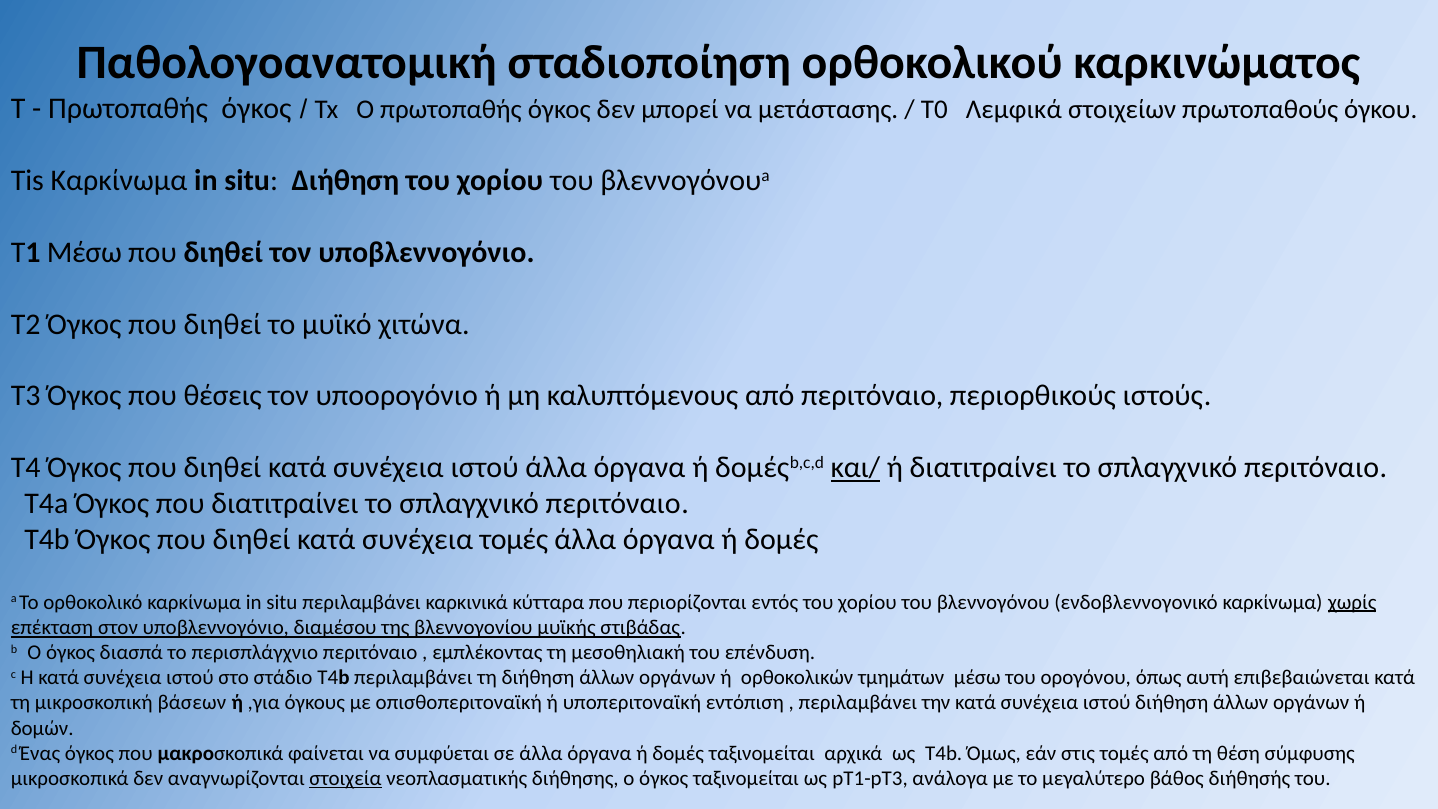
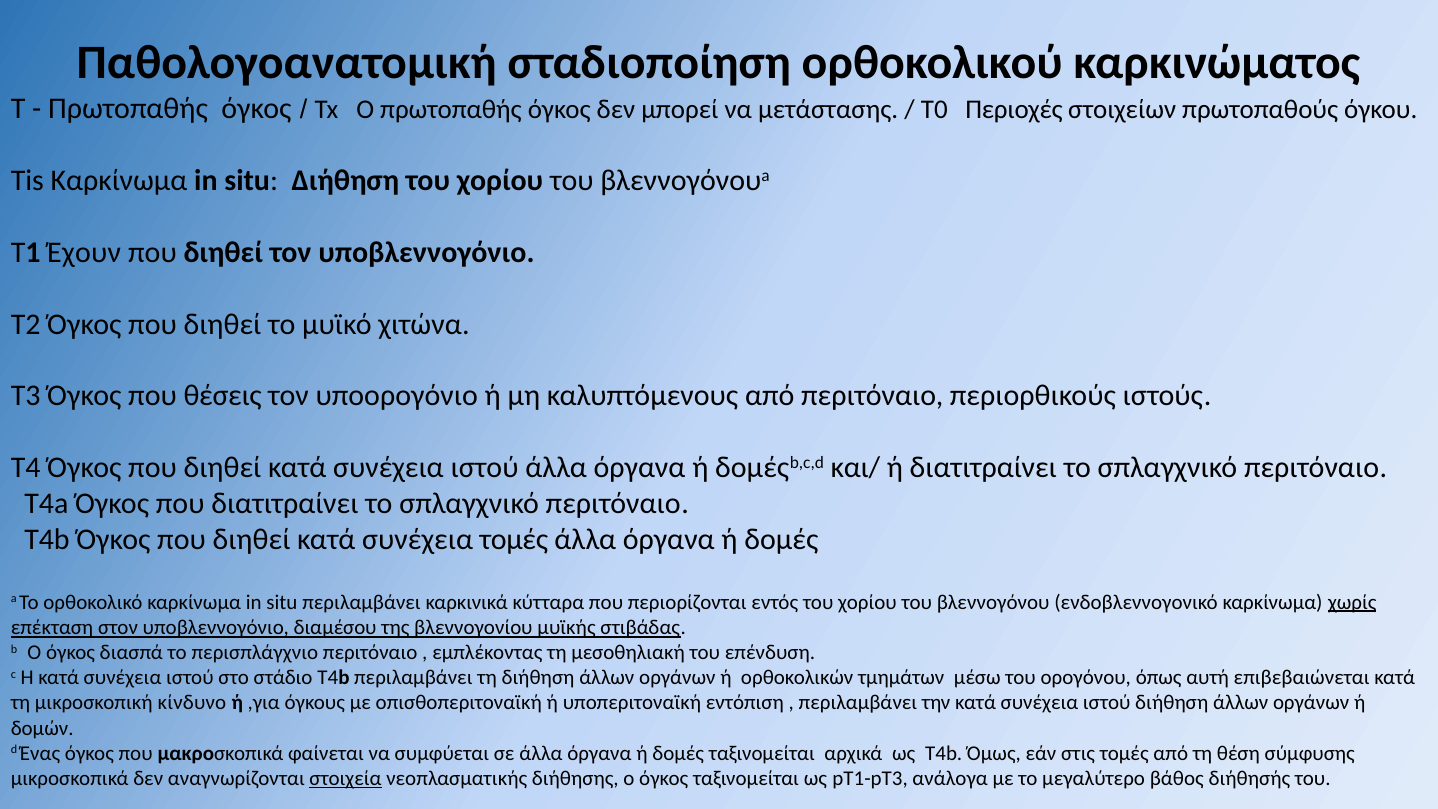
Λεμφικά: Λεμφικά -> Περιοχές
Τ1 Μέσω: Μέσω -> Έχουν
και/ underline: present -> none
βάσεων: βάσεων -> κίνδυνο
